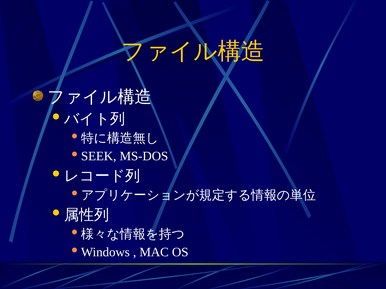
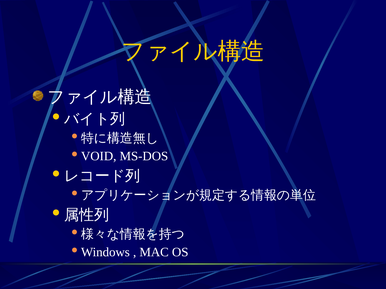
SEEK: SEEK -> VOID
